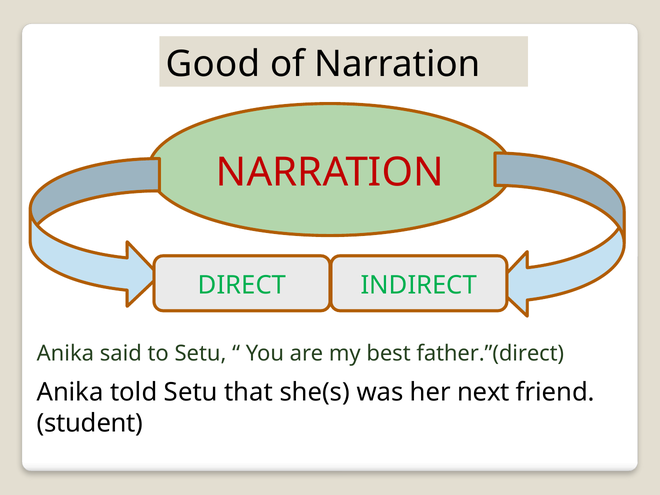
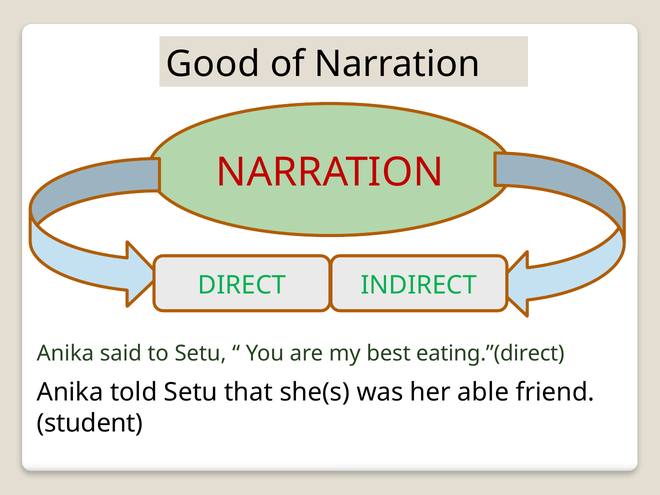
father.”(direct: father.”(direct -> eating.”(direct
next: next -> able
